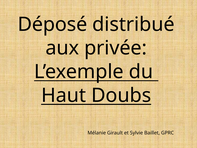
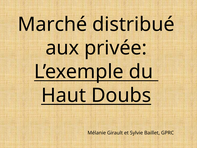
Déposé: Déposé -> Marché
